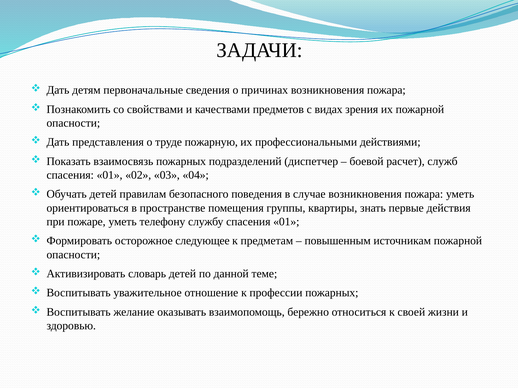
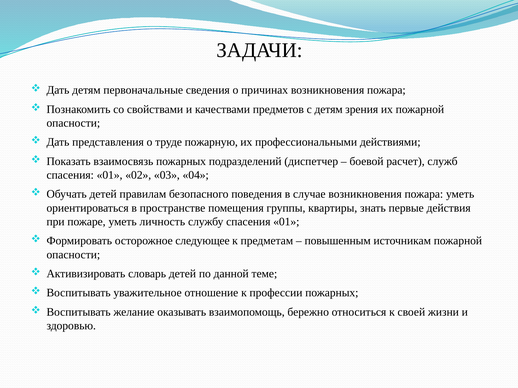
с видах: видах -> детям
телефону: телефону -> личность
